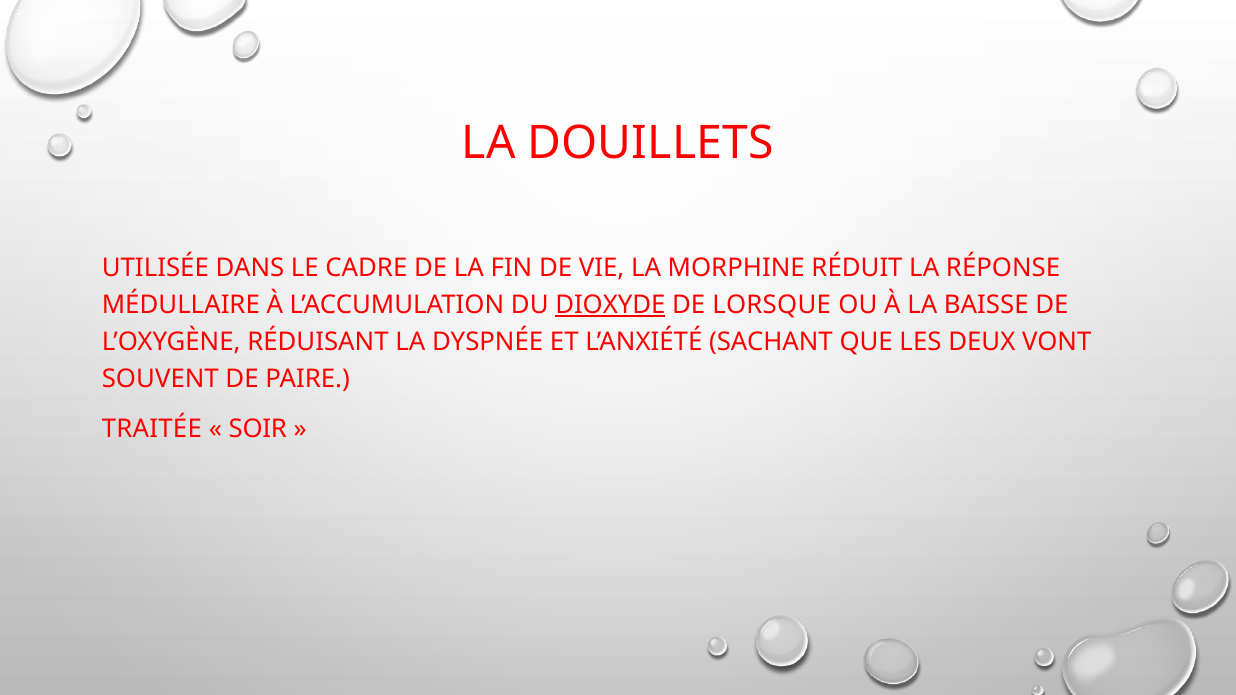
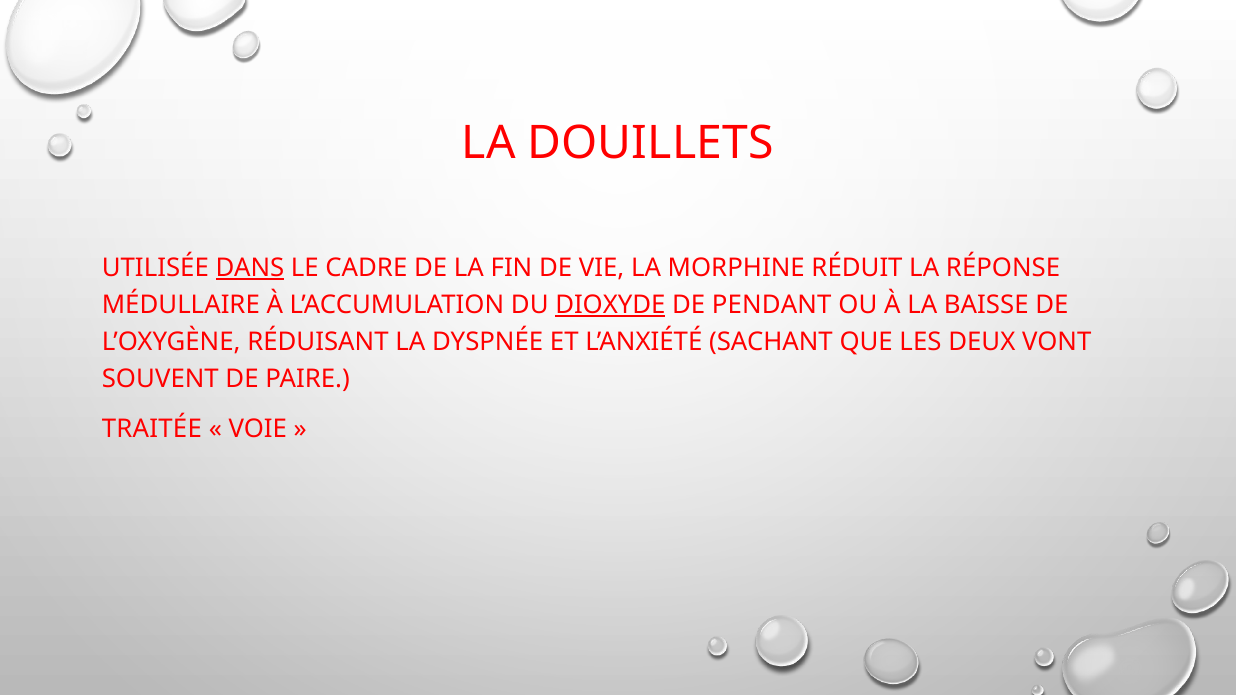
DANS underline: none -> present
LORSQUE: LORSQUE -> PENDANT
SOIR: SOIR -> VOIE
